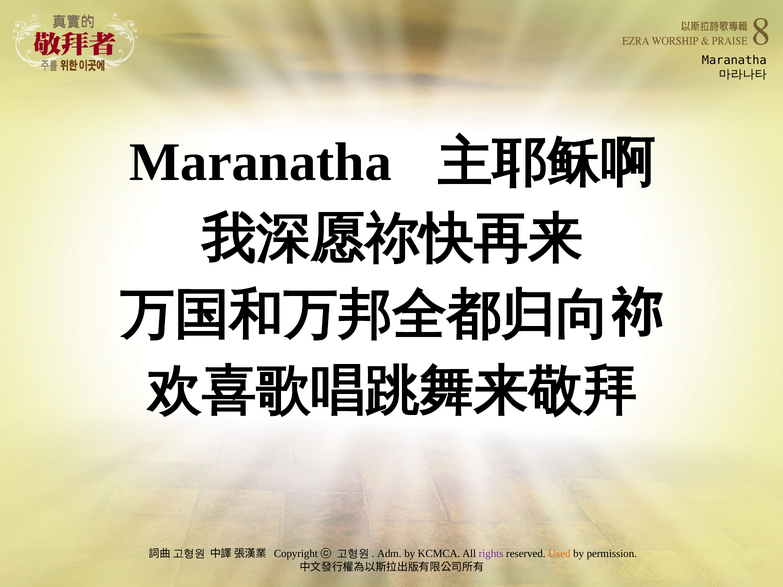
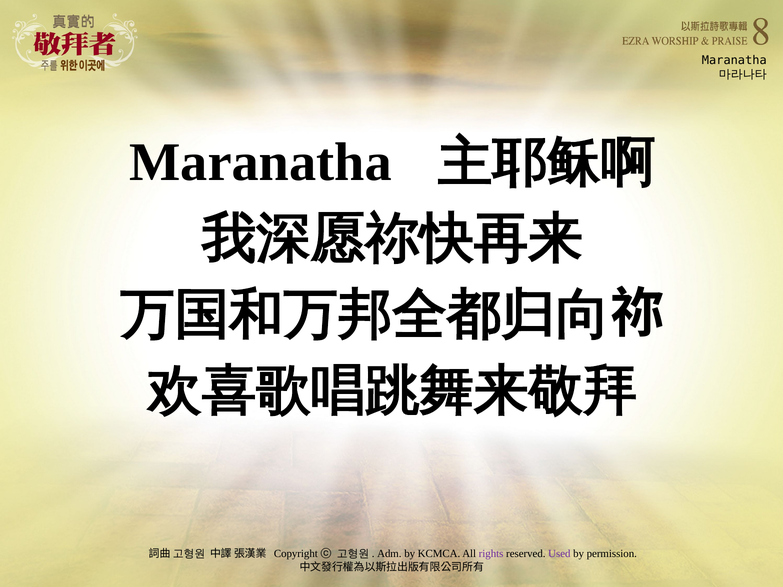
Used colour: orange -> purple
